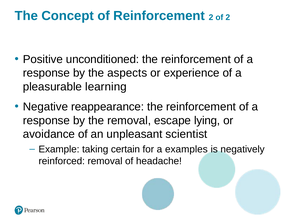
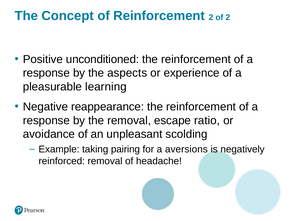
lying: lying -> ratio
scientist: scientist -> scolding
certain: certain -> pairing
examples: examples -> aversions
